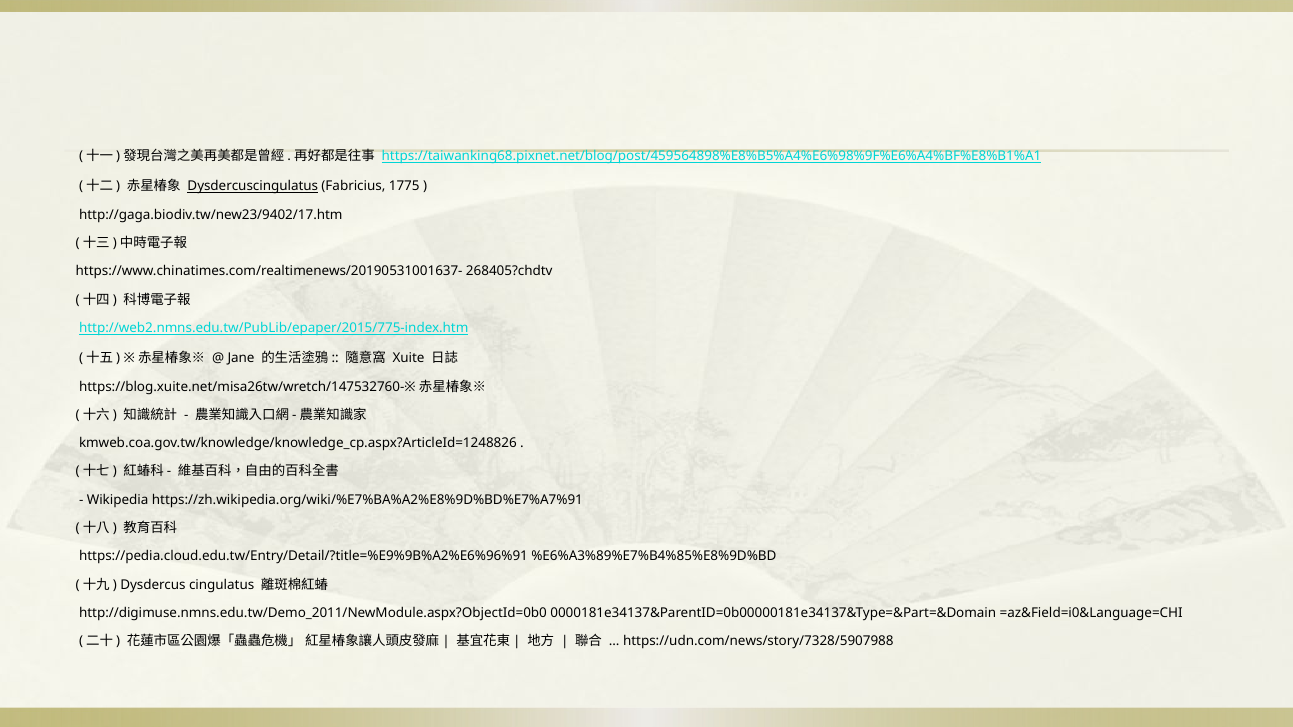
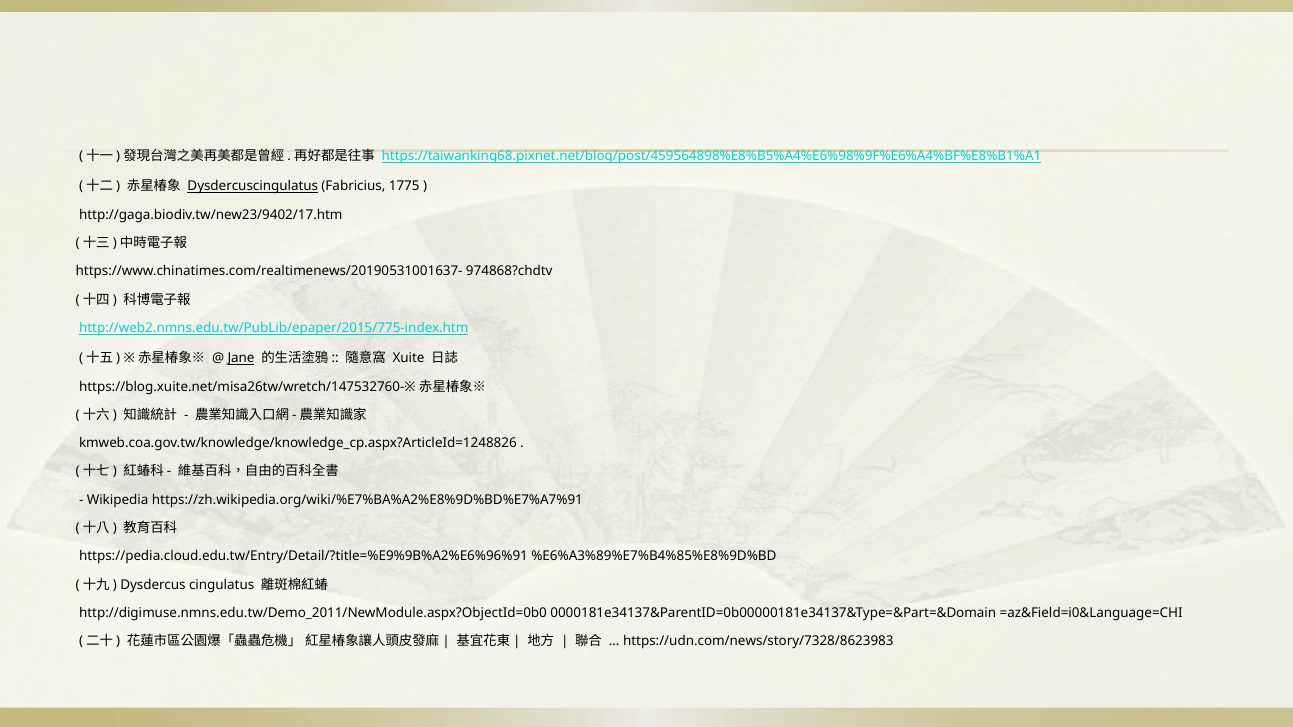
268405?chdtv: 268405?chdtv -> 974868?chdtv
Jane underline: none -> present
https://udn.com/news/story/7328/5907988: https://udn.com/news/story/7328/5907988 -> https://udn.com/news/story/7328/8623983
